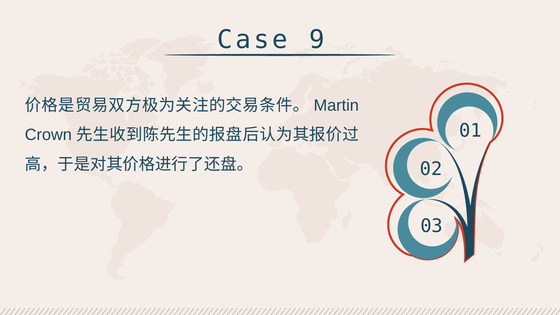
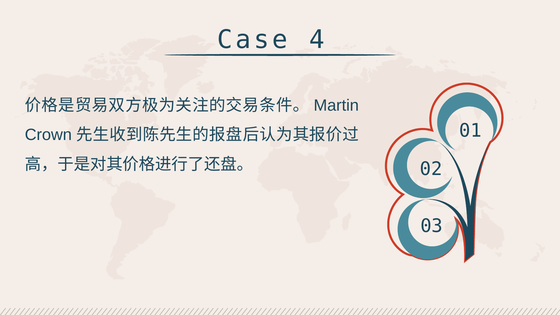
9: 9 -> 4
